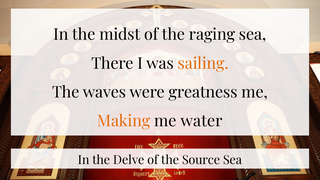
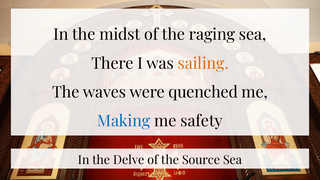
greatness: greatness -> quenched
Making colour: orange -> blue
water: water -> safety
